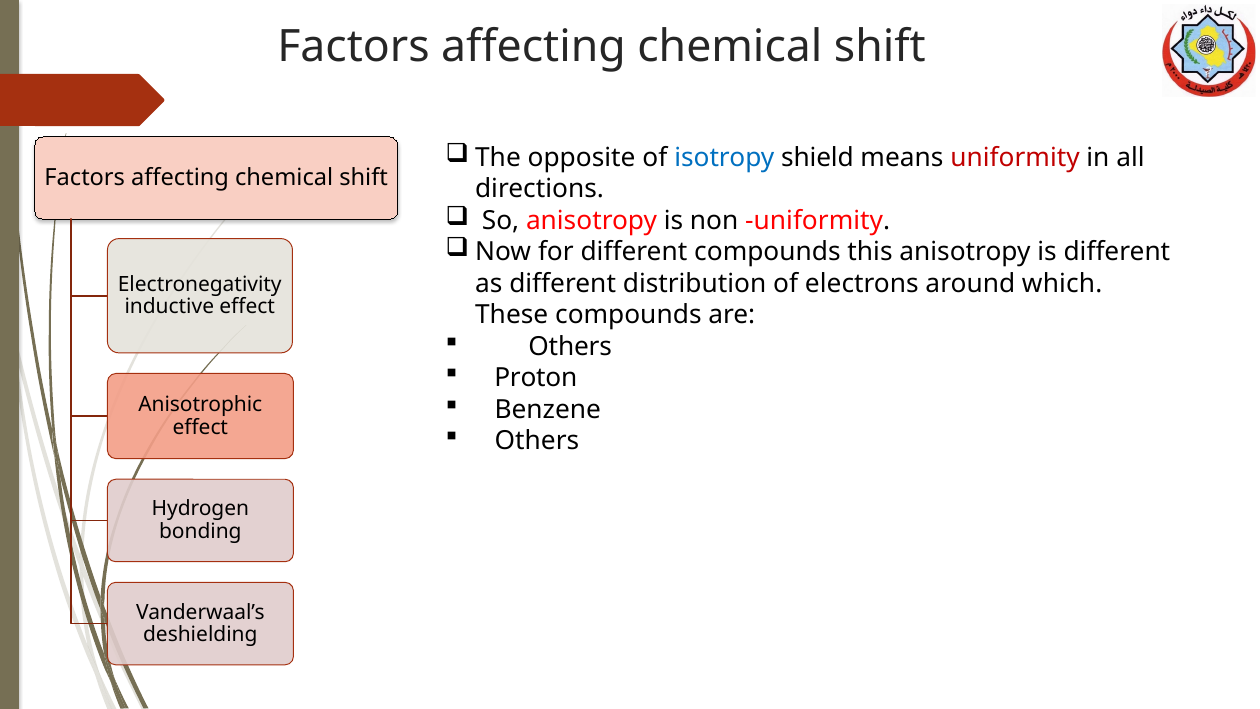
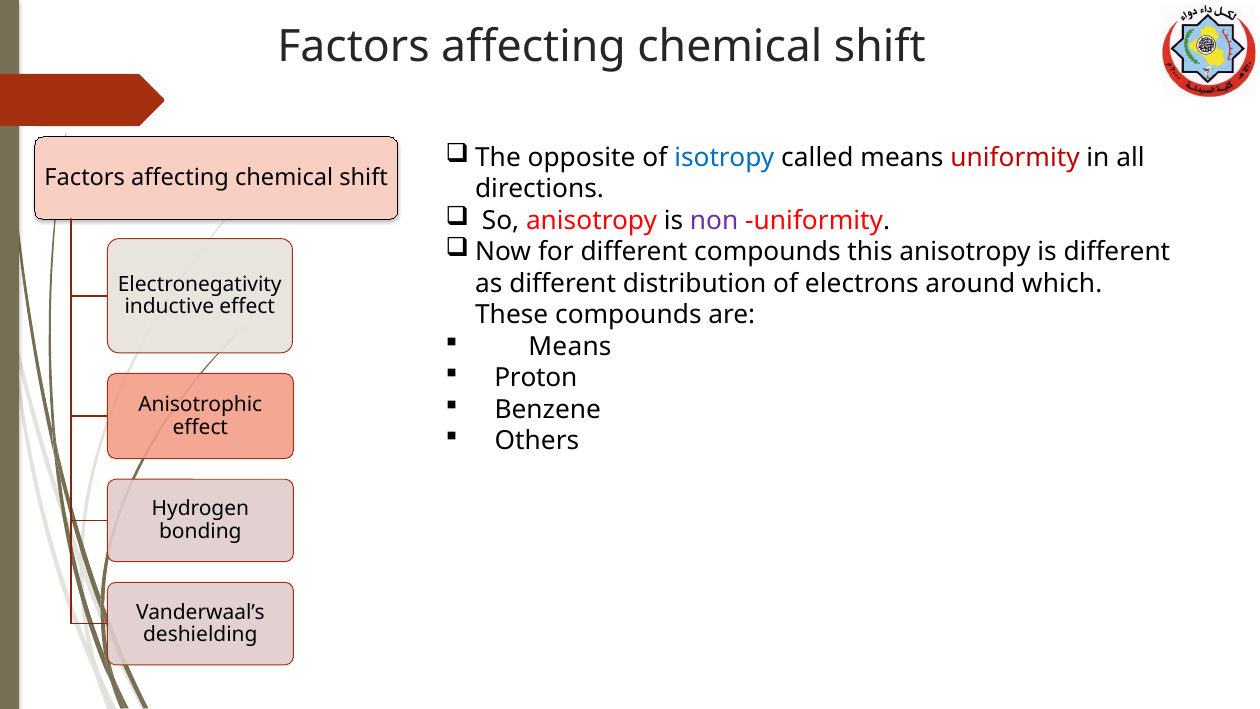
shield: shield -> called
non colour: black -> purple
Others at (570, 347): Others -> Means
